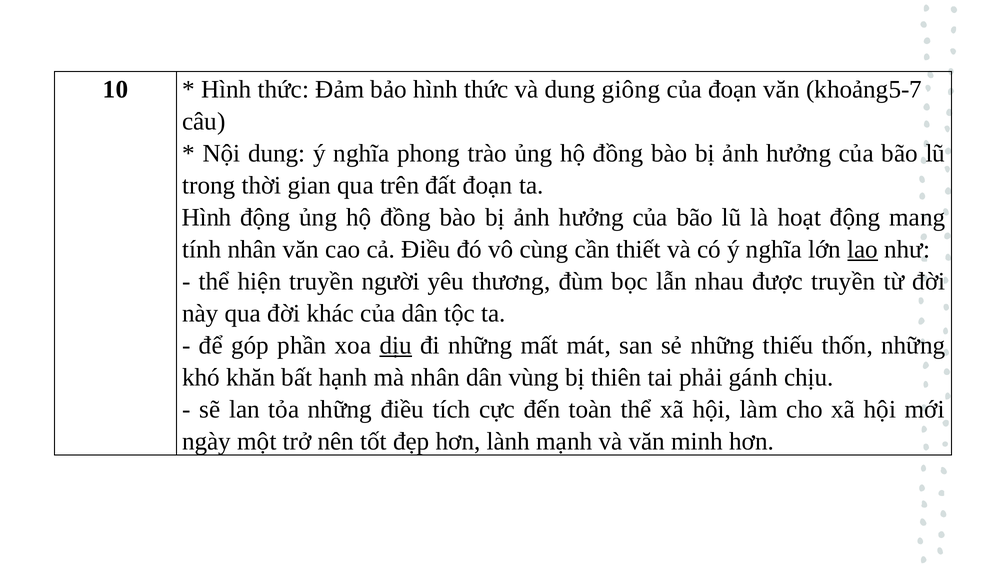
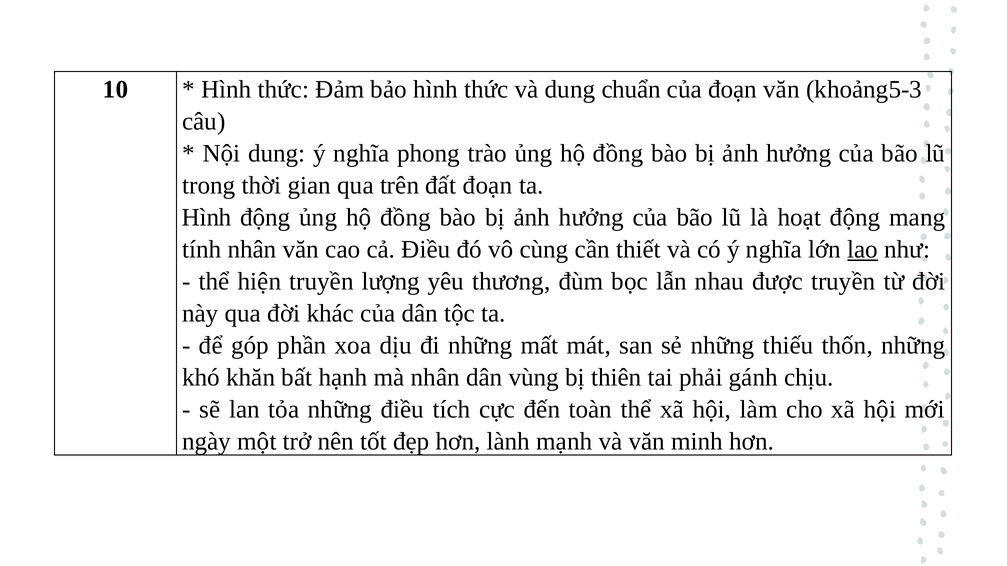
giông: giông -> chuẩn
khoảng5-7: khoảng5-7 -> khoảng5-3
người: người -> lượng
dịu underline: present -> none
